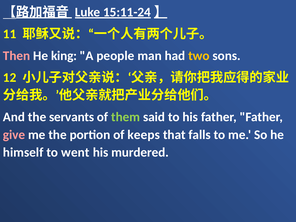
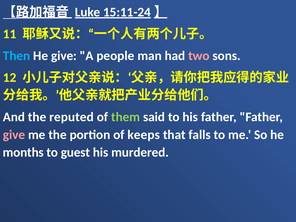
Then colour: pink -> light blue
He king: king -> give
two colour: yellow -> pink
servants: servants -> reputed
himself: himself -> months
went: went -> guest
